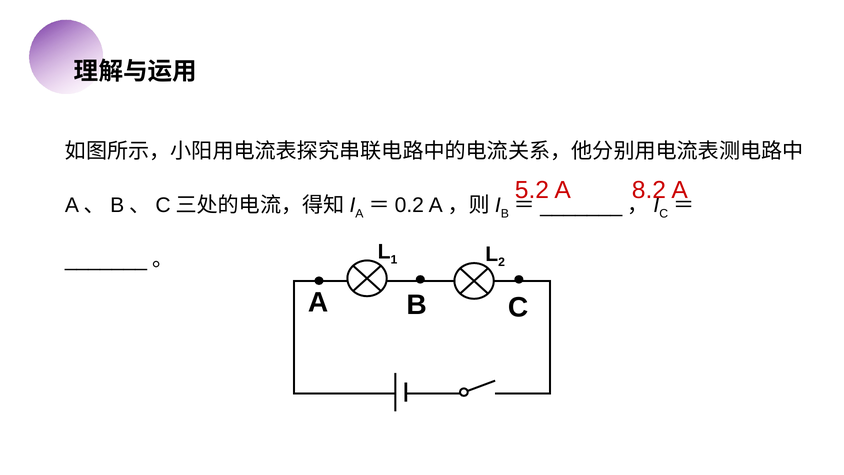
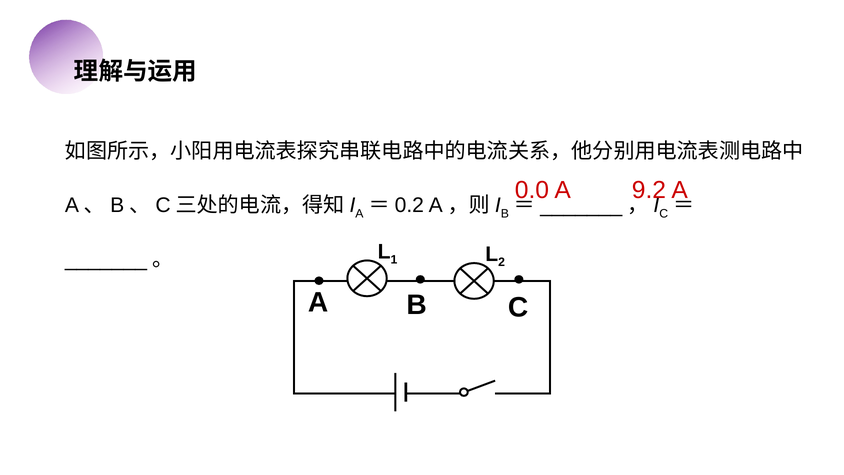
5.2: 5.2 -> 0.0
8.2: 8.2 -> 9.2
